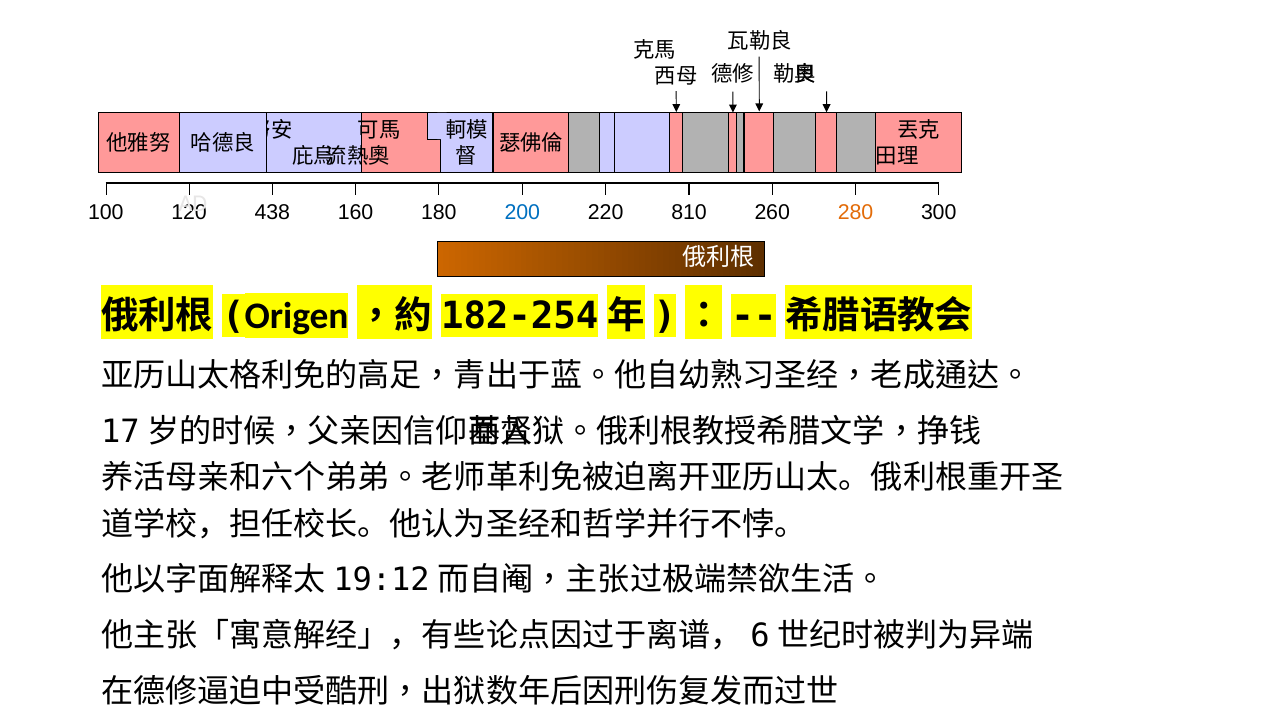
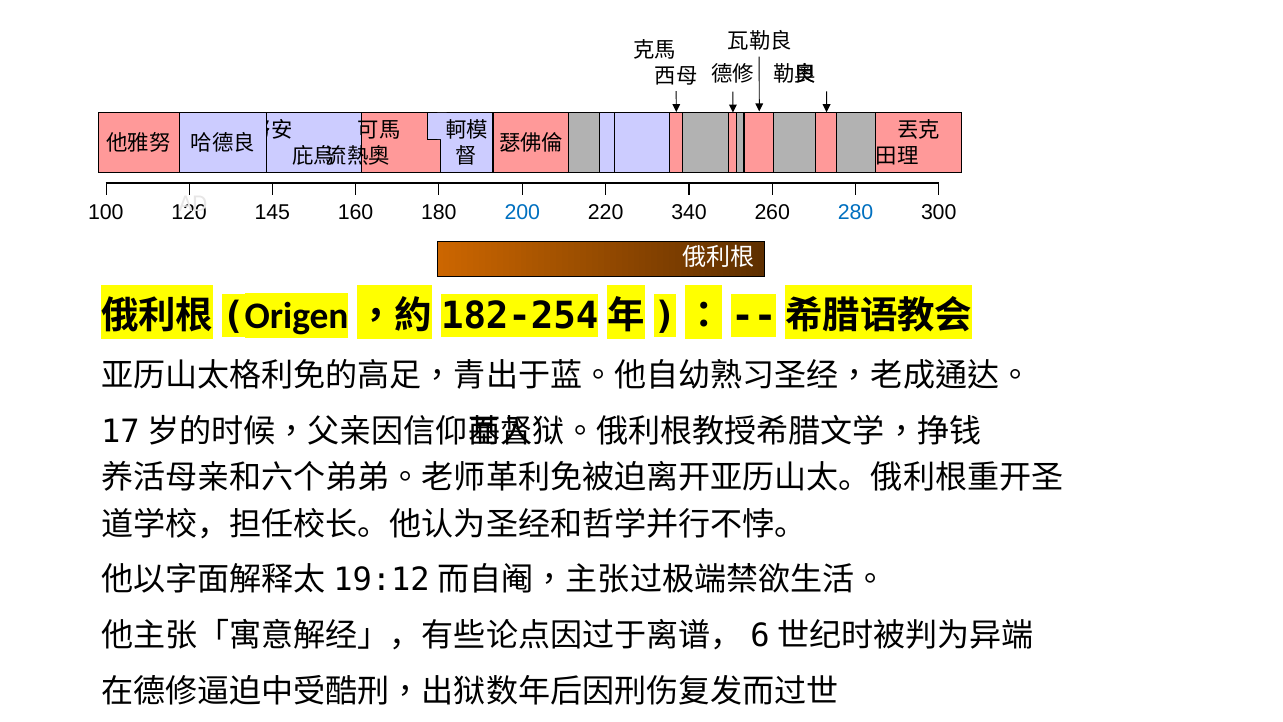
438: 438 -> 145
810: 810 -> 340
280 colour: orange -> blue
